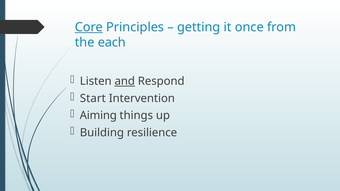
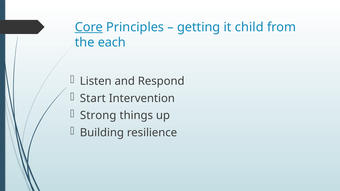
once: once -> child
and underline: present -> none
Aiming: Aiming -> Strong
